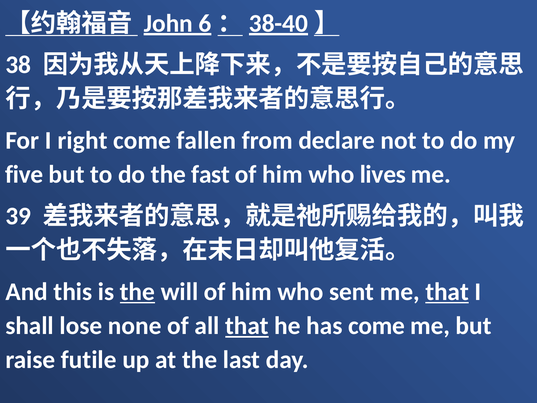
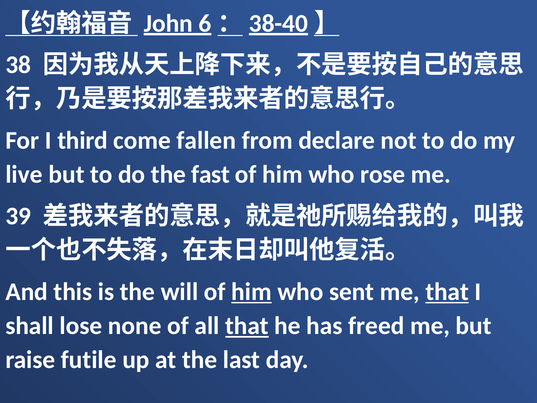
right: right -> third
five: five -> live
lives: lives -> rose
the at (137, 292) underline: present -> none
him at (251, 292) underline: none -> present
has come: come -> freed
